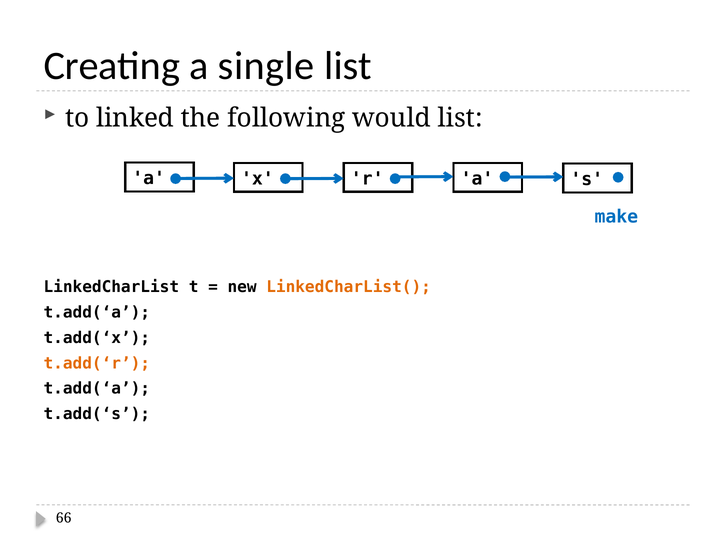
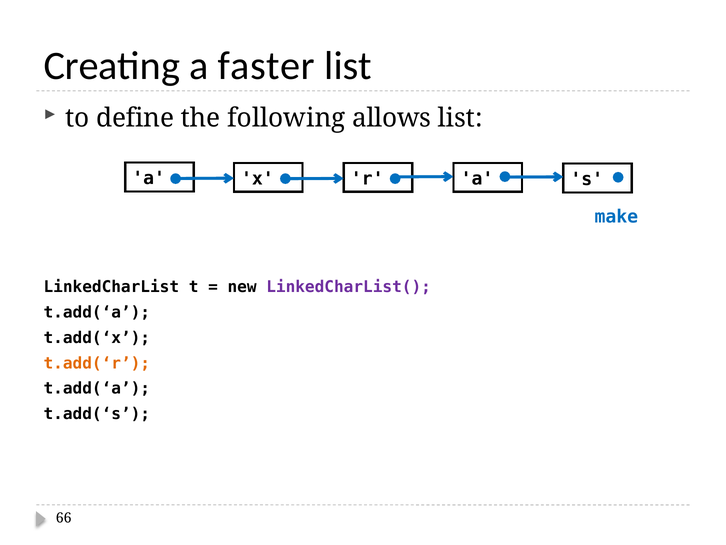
single: single -> faster
linked: linked -> define
would: would -> allows
LinkedCharList( colour: orange -> purple
